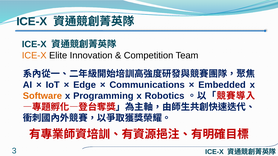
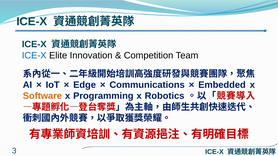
ICE-X at (34, 55) colour: orange -> blue
